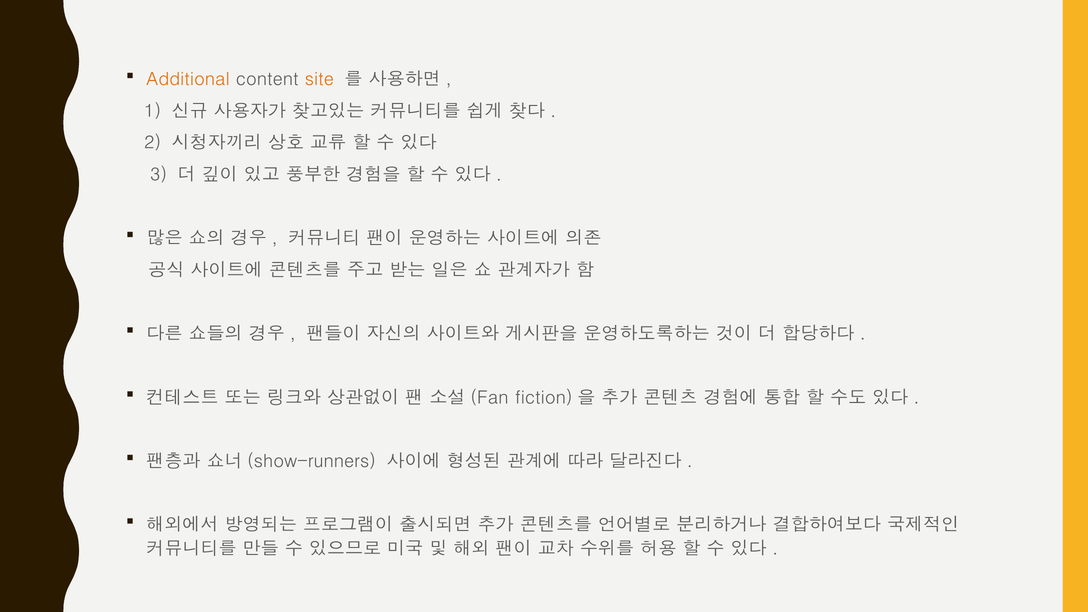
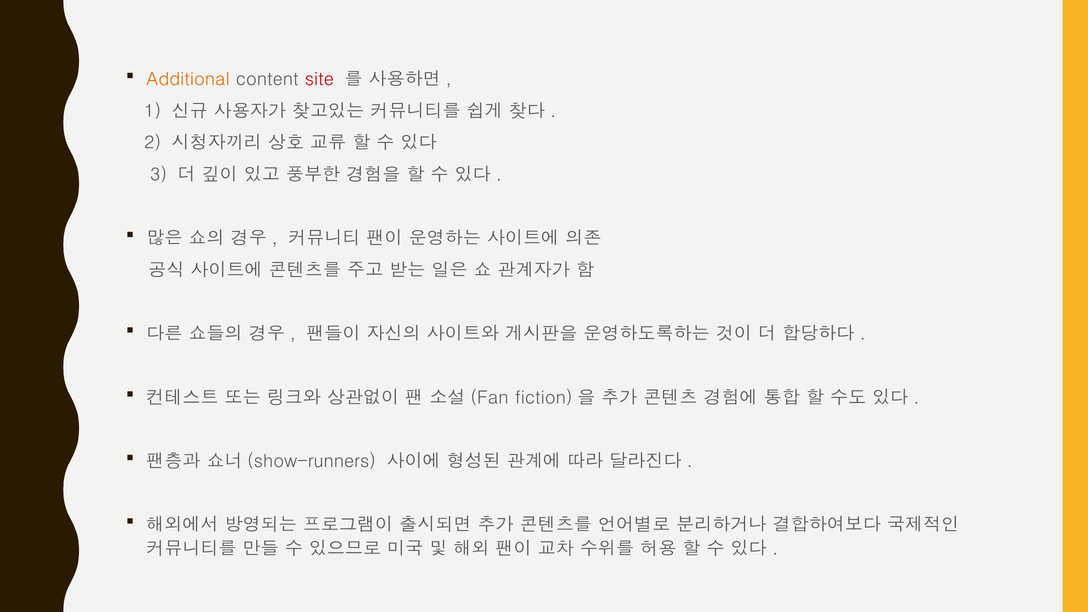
site colour: orange -> red
